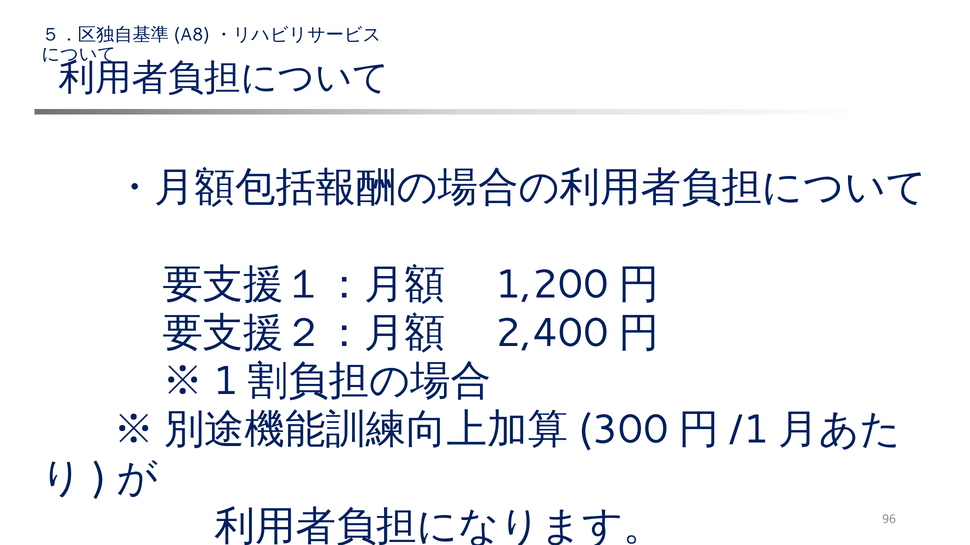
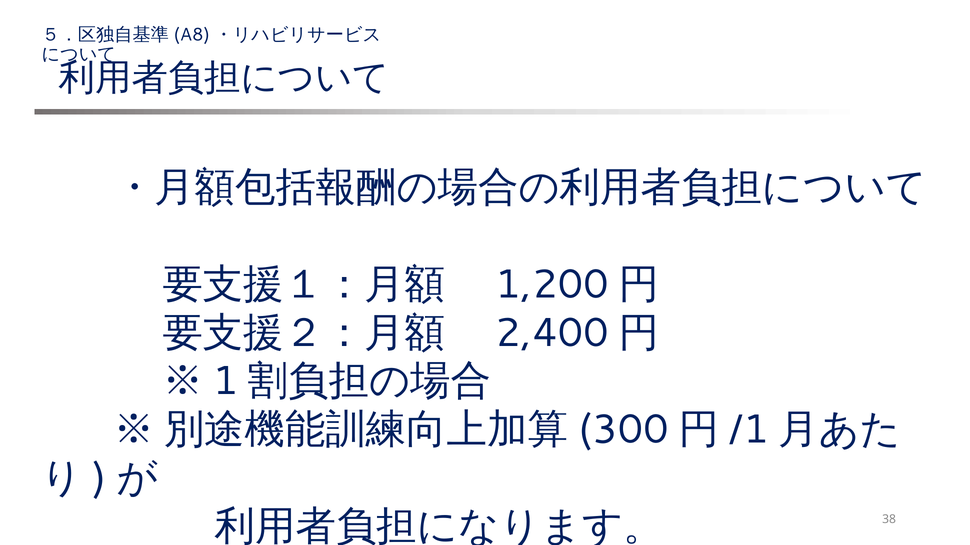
96: 96 -> 38
